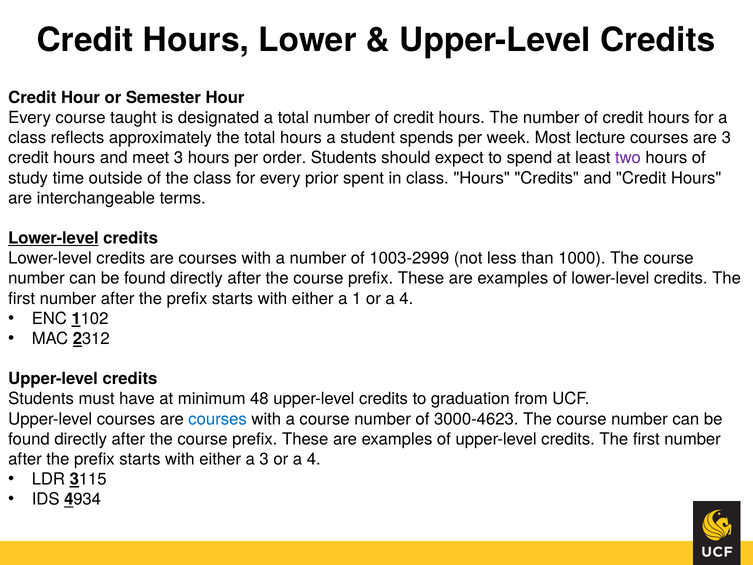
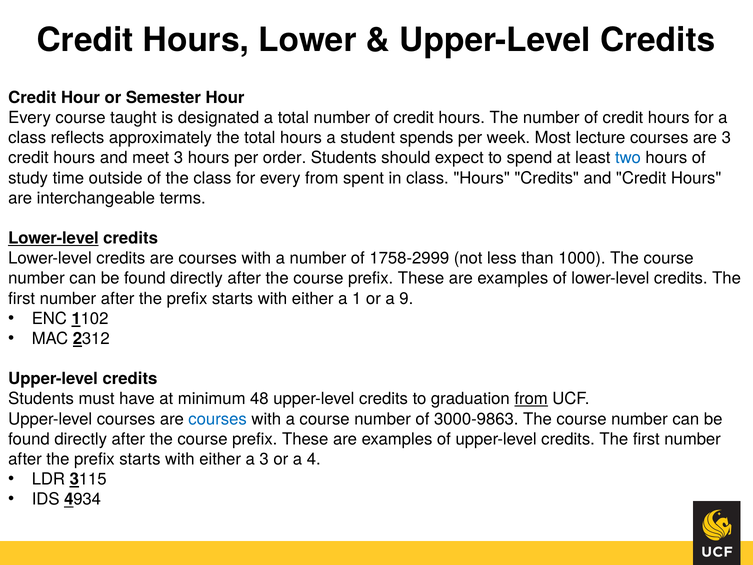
two colour: purple -> blue
every prior: prior -> from
1003-2999: 1003-2999 -> 1758-2999
1 or a 4: 4 -> 9
from at (531, 399) underline: none -> present
3000-4623: 3000-4623 -> 3000-9863
